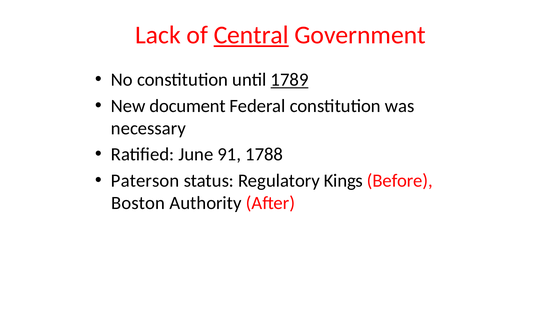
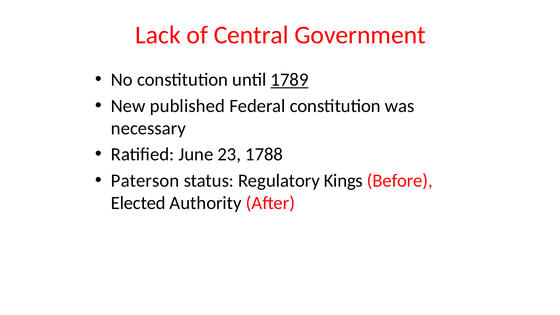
Central underline: present -> none
document: document -> published
91: 91 -> 23
Boston: Boston -> Elected
